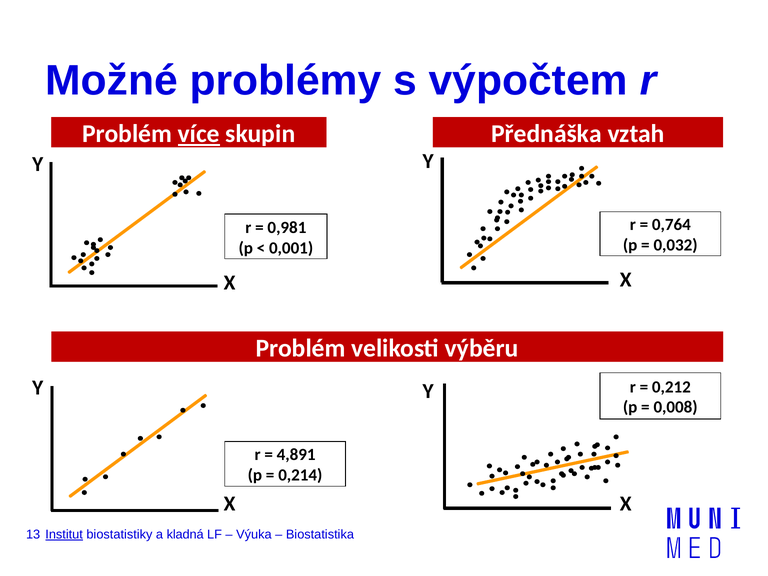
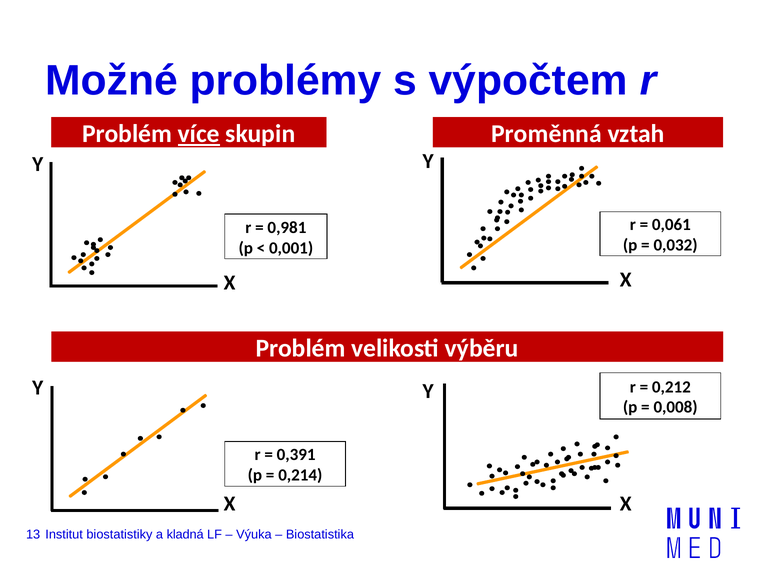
Přednáška: Přednáška -> Proměnná
0,764: 0,764 -> 0,061
4,891: 4,891 -> 0,391
Institut underline: present -> none
